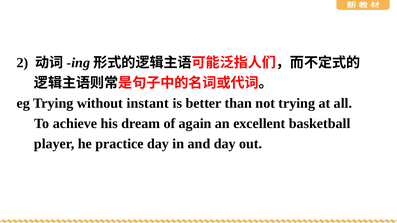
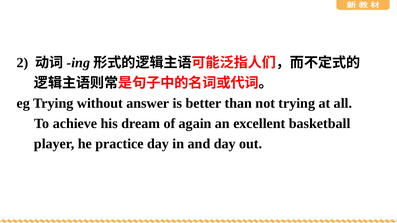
instant: instant -> answer
